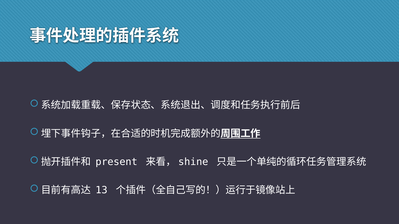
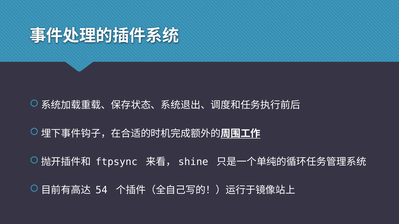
present: present -> ftpsync
13: 13 -> 54
